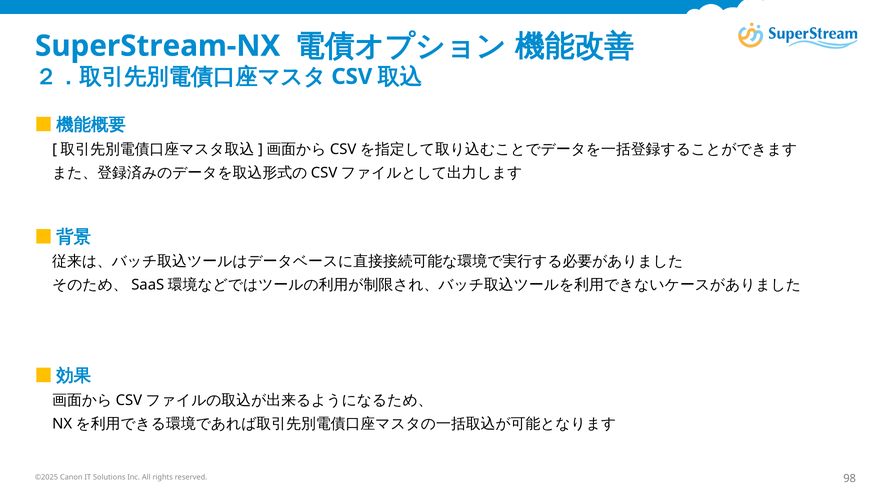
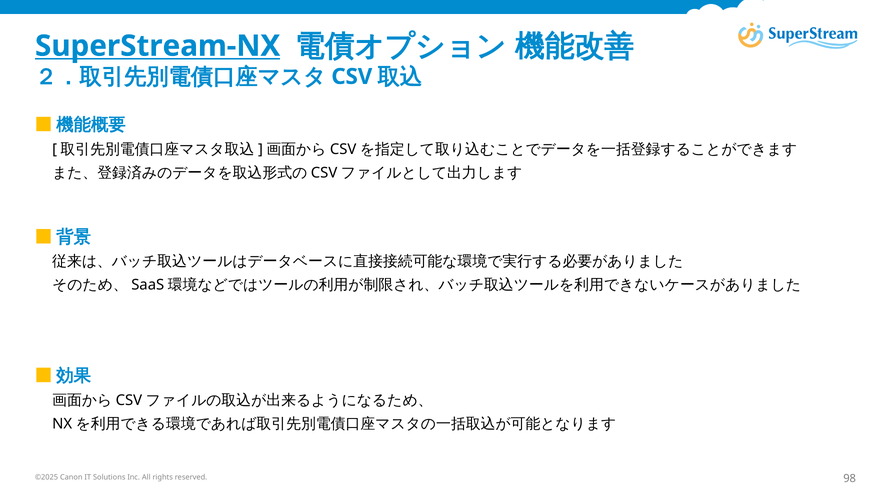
SuperStream-NX underline: none -> present
